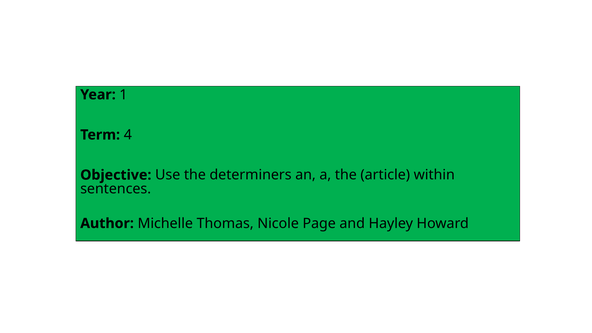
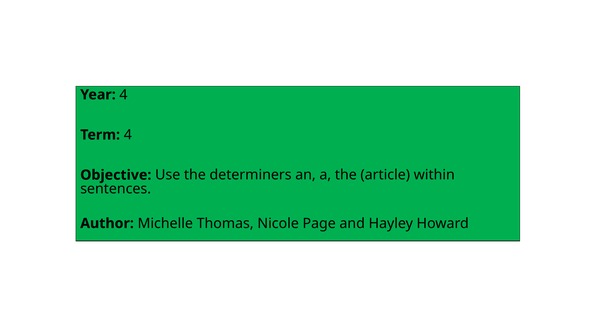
Year 1: 1 -> 4
